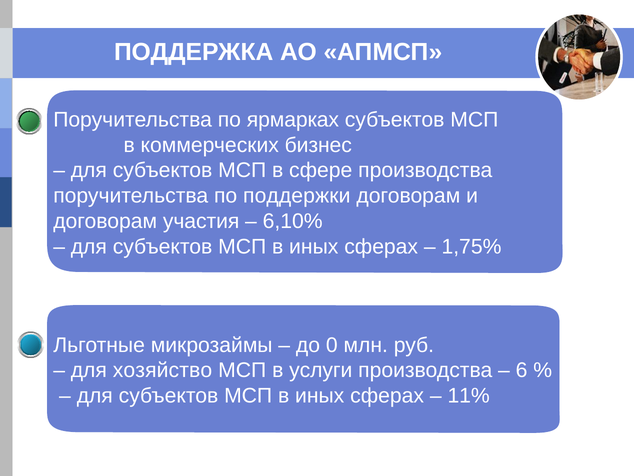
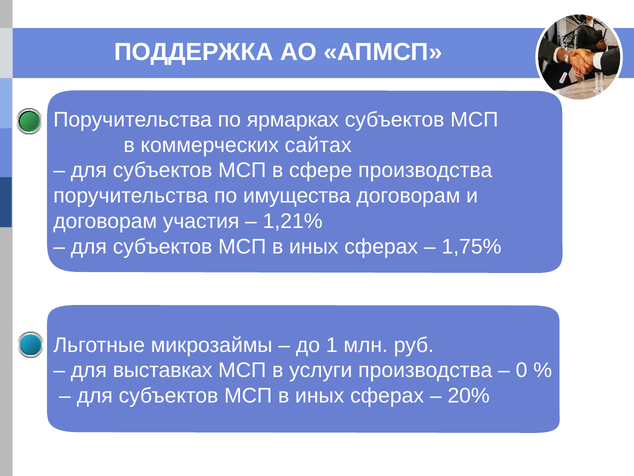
бизнес: бизнес -> сайтах
поддержки: поддержки -> имущества
6,10%: 6,10% -> 1,21%
0: 0 -> 1
хозяйство: хозяйство -> выставках
6: 6 -> 0
11%: 11% -> 20%
